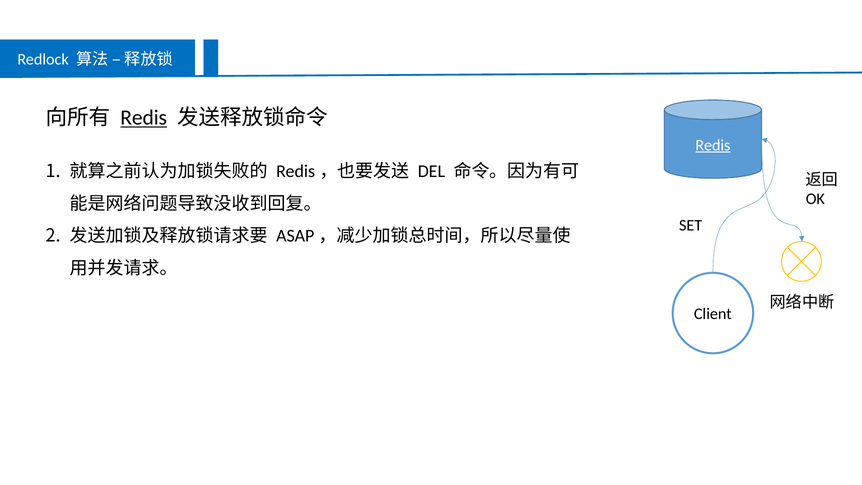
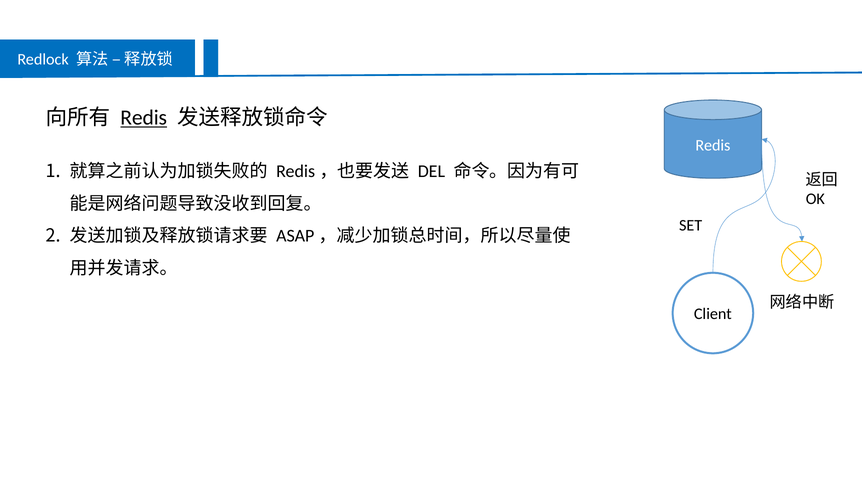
Redis at (713, 145) underline: present -> none
